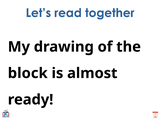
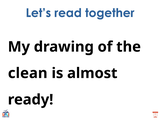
block: block -> clean
